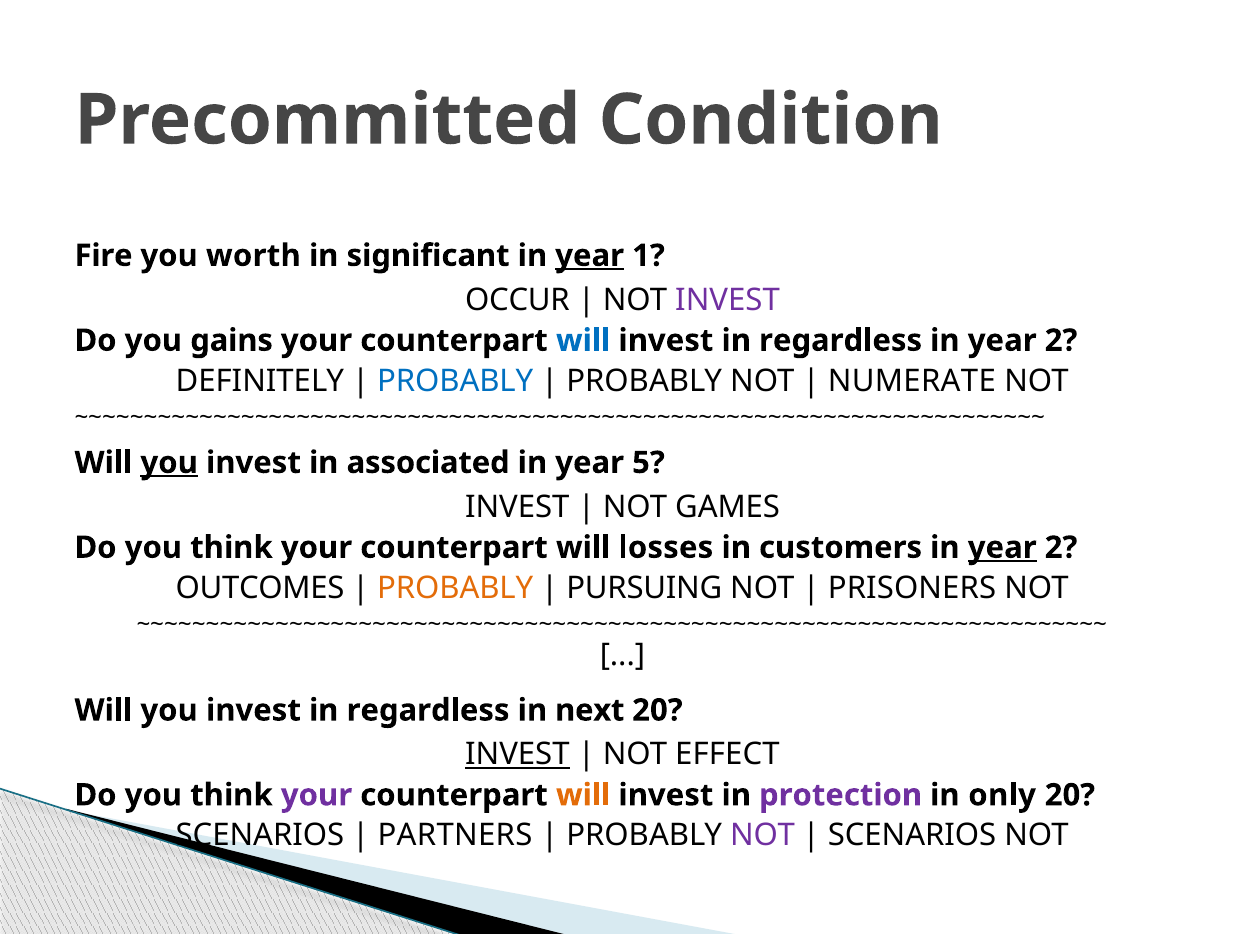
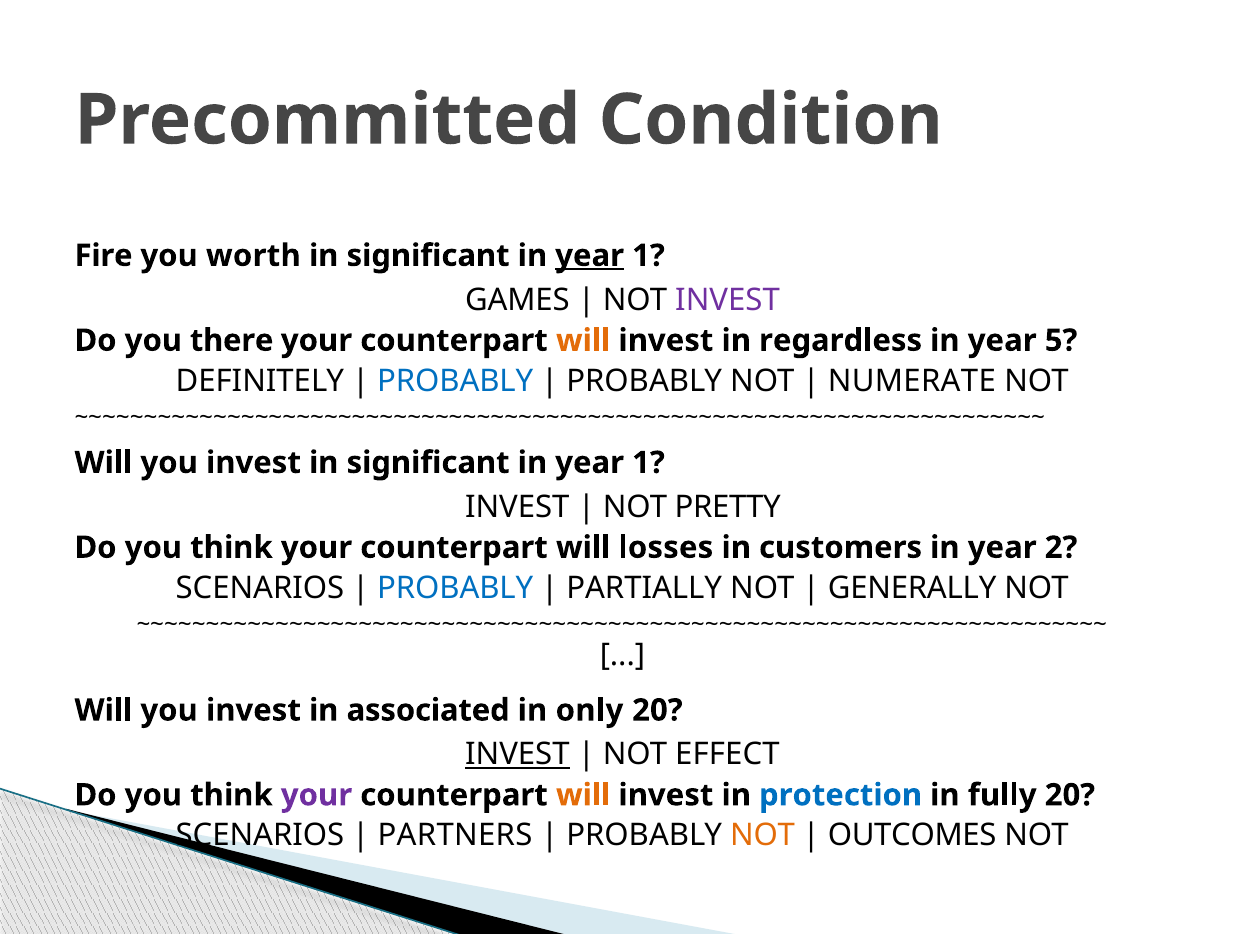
OCCUR: OCCUR -> GAMES
gains: gains -> there
will at (583, 340) colour: blue -> orange
2 at (1061, 340): 2 -> 5
you at (169, 463) underline: present -> none
invest in associated: associated -> significant
5 at (648, 463): 5 -> 1
GAMES: GAMES -> PRETTY
year at (1002, 547) underline: present -> none
OUTCOMES at (260, 588): OUTCOMES -> SCENARIOS
PROBABLY at (455, 588) colour: orange -> blue
PURSUING: PURSUING -> PARTIALLY
PRISONERS: PRISONERS -> GENERALLY
you invest in regardless: regardless -> associated
next: next -> only
protection colour: purple -> blue
only: only -> fully
NOT at (762, 835) colour: purple -> orange
SCENARIOS at (912, 835): SCENARIOS -> OUTCOMES
